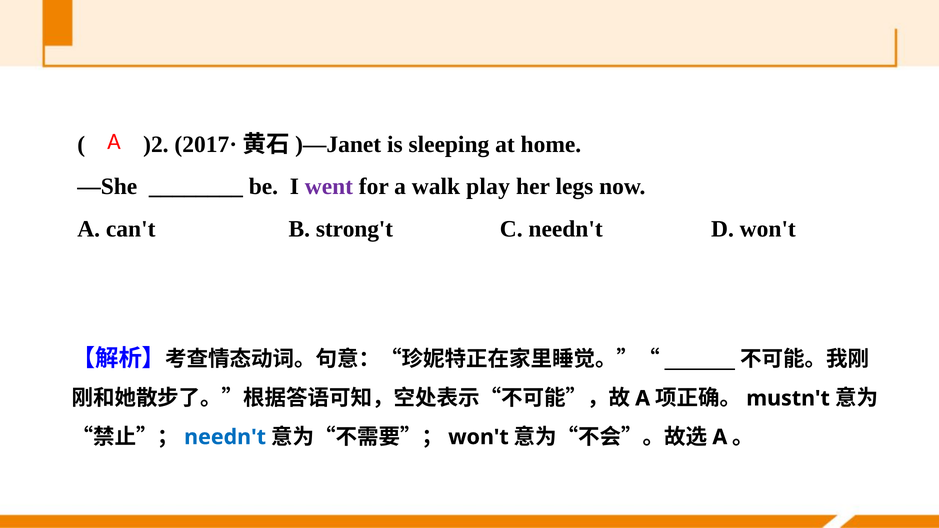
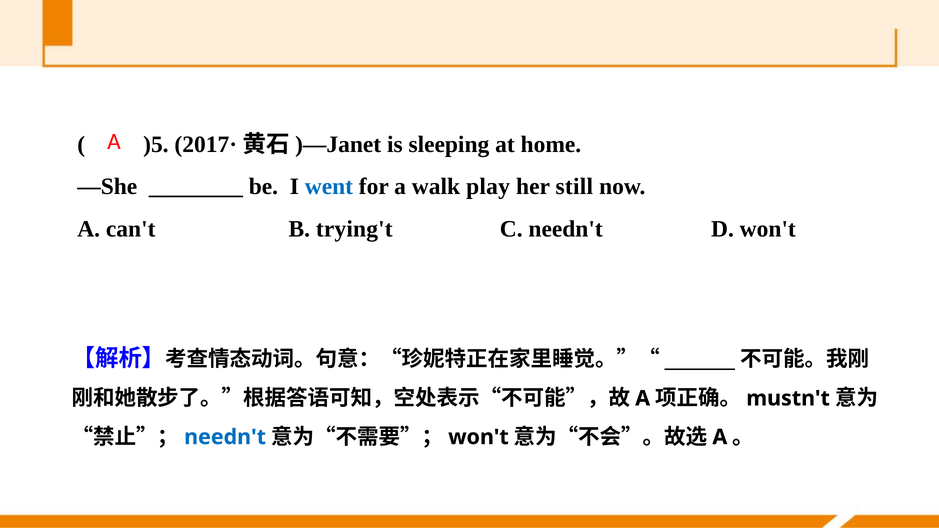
)2: )2 -> )5
went colour: purple -> blue
legs: legs -> still
strong't: strong't -> trying't
